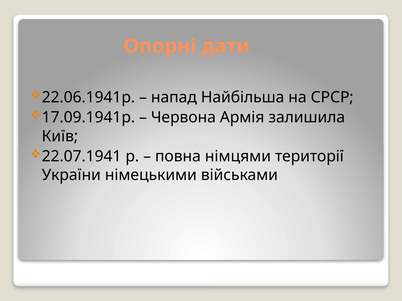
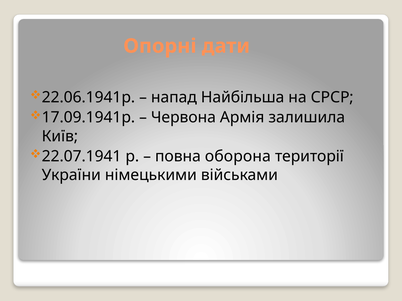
німцями: німцями -> оборона
